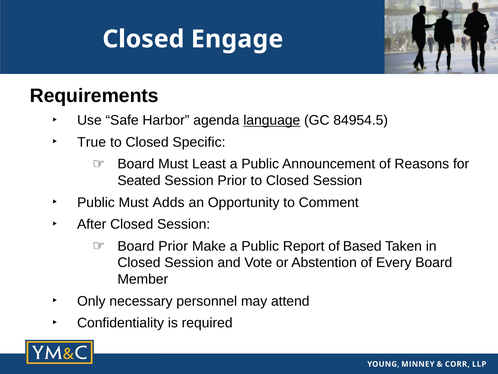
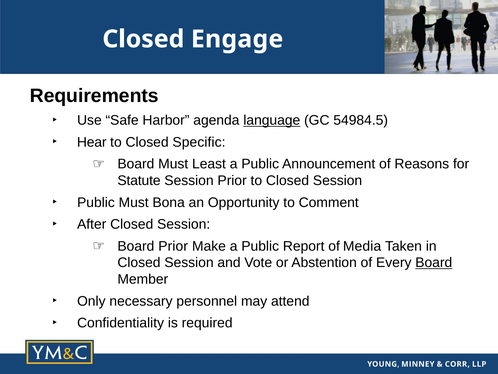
84954.5: 84954.5 -> 54984.5
True: True -> Hear
Seated: Seated -> Statute
Adds: Adds -> Bona
Based: Based -> Media
Board at (434, 262) underline: none -> present
